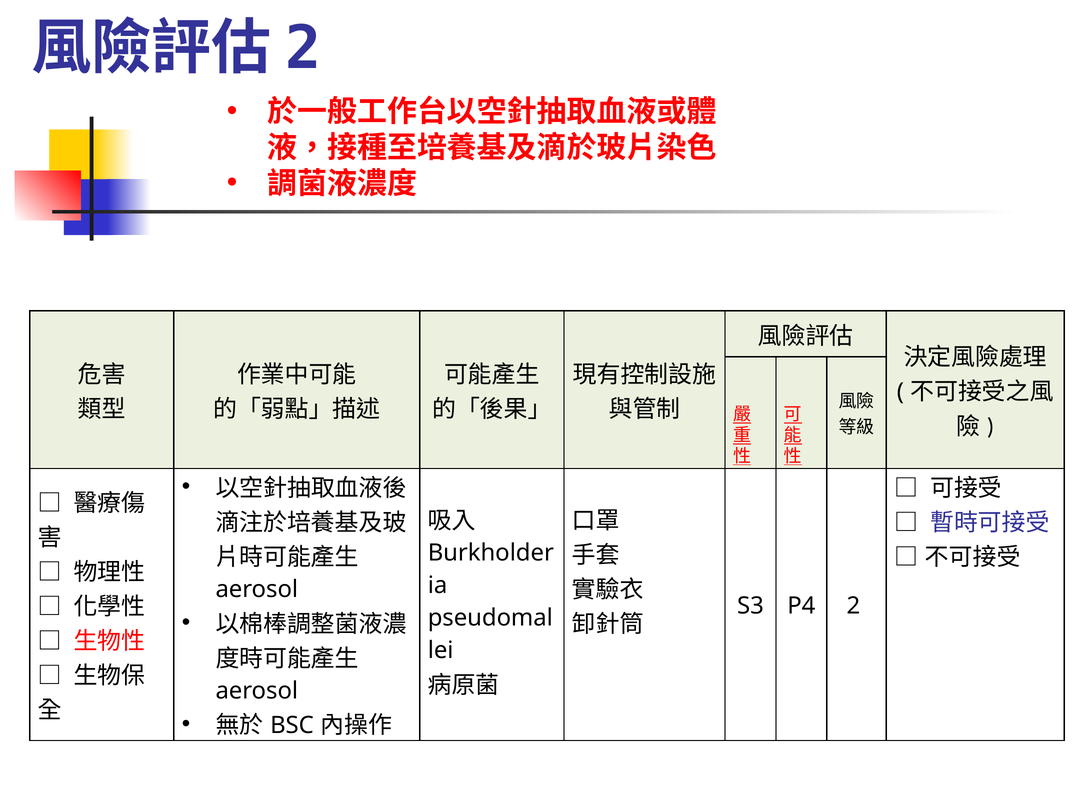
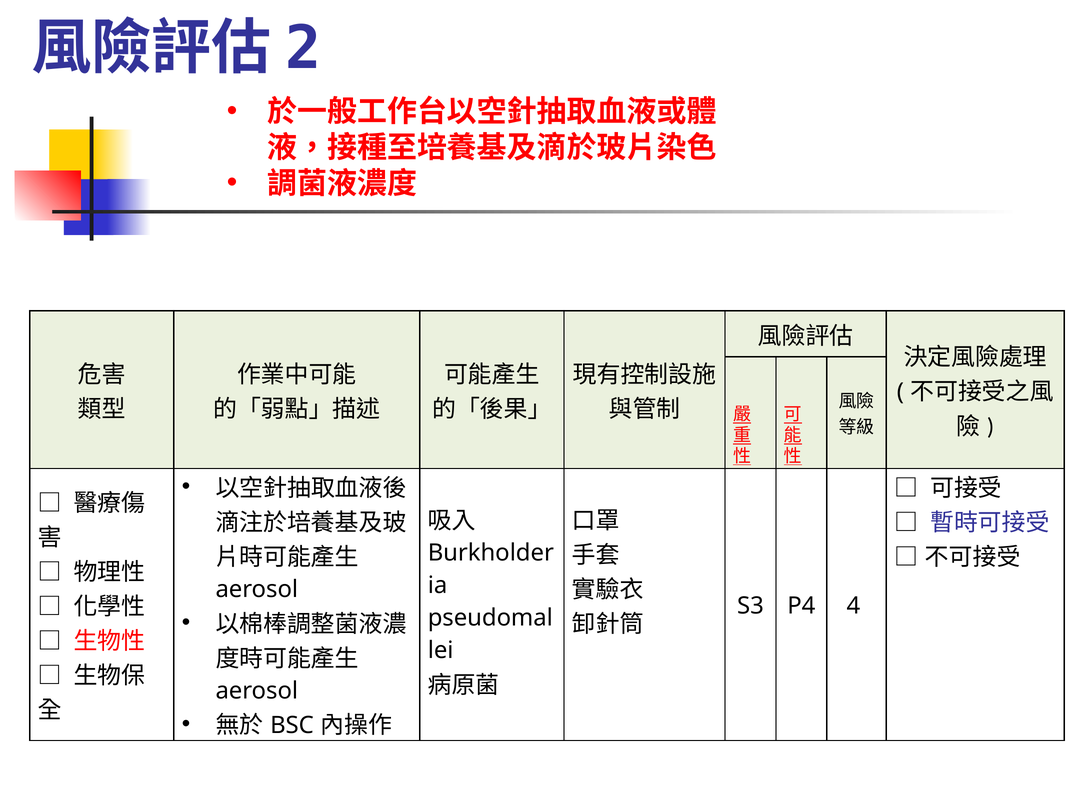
P4 2: 2 -> 4
